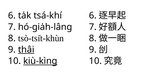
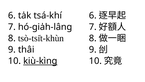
thâi underline: present -> none
